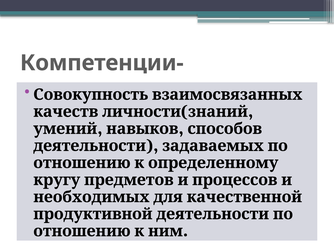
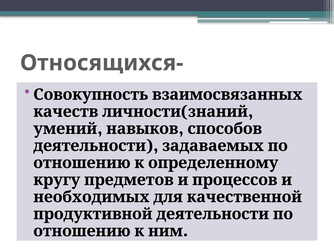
Компетенции-: Компетенции- -> Относящихся-
